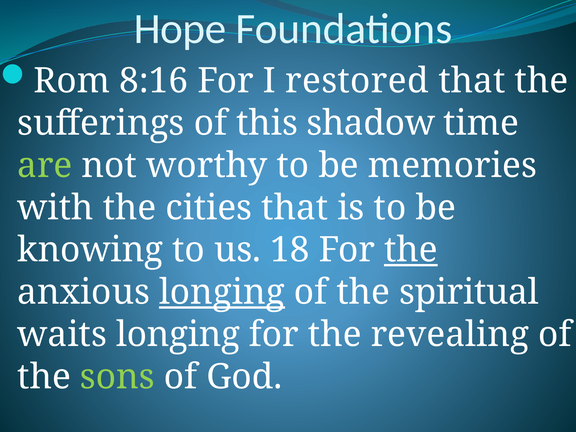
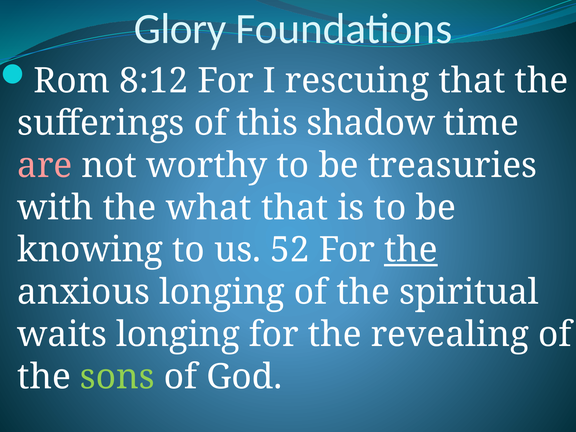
Hope: Hope -> Glory
8:16: 8:16 -> 8:12
restored: restored -> rescuing
are colour: light green -> pink
memories: memories -> treasuries
cities: cities -> what
18: 18 -> 52
longing at (222, 292) underline: present -> none
